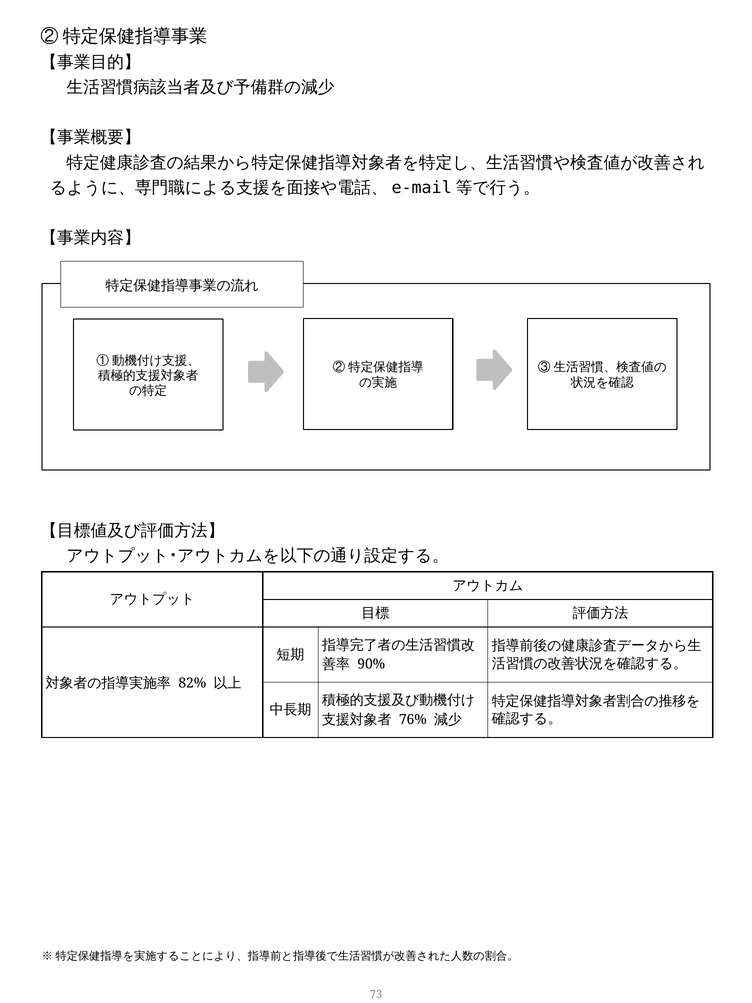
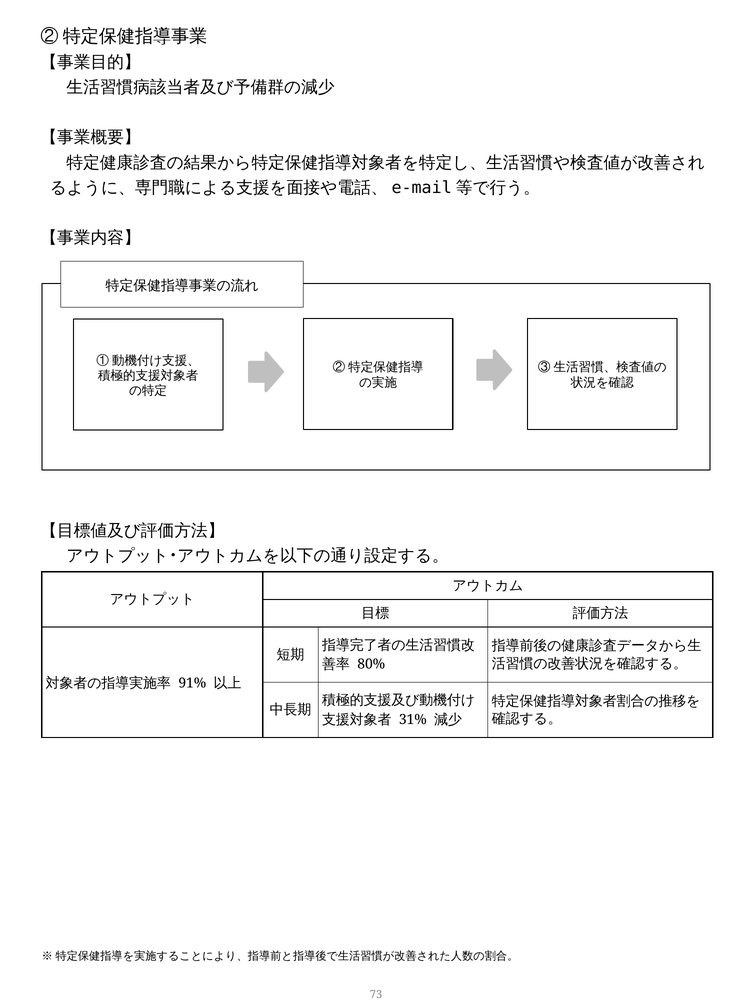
90%: 90% -> 80%
82%: 82% -> 91%
76%: 76% -> 31%
